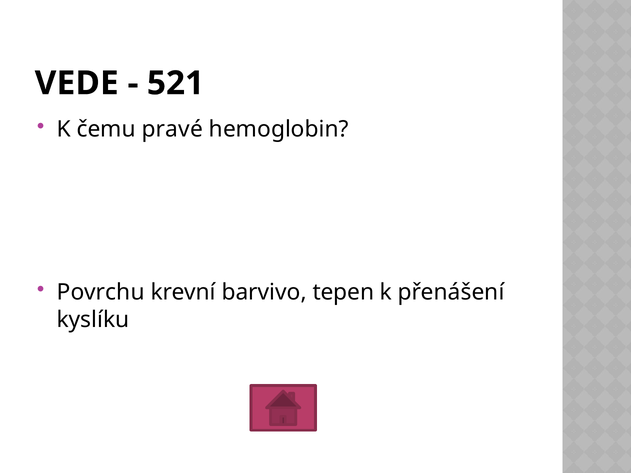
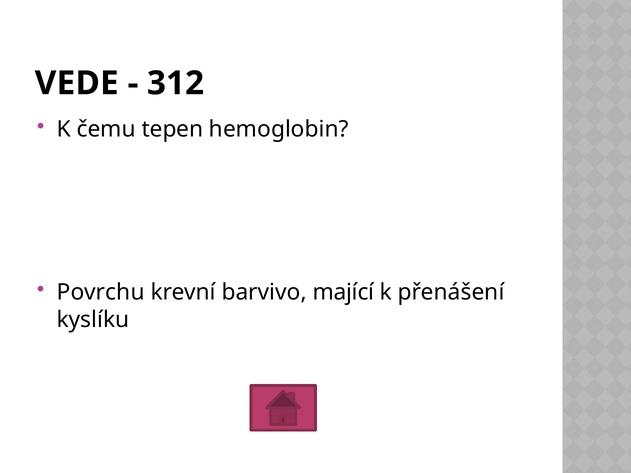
521: 521 -> 312
pravé: pravé -> tepen
tepen: tepen -> mající
